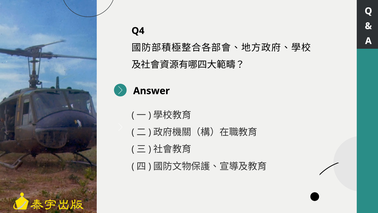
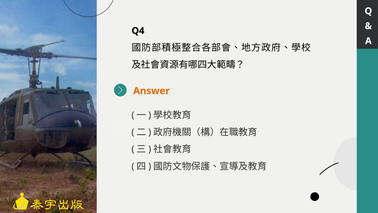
Answer colour: black -> orange
